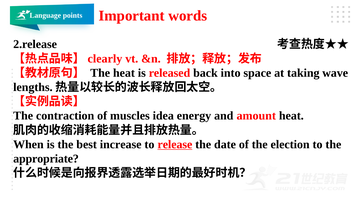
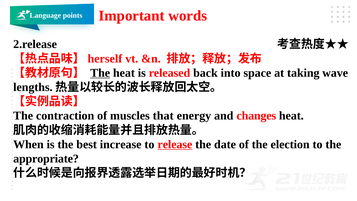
clearly: clearly -> herself
The at (100, 73) underline: none -> present
idea: idea -> that
amount: amount -> changes
